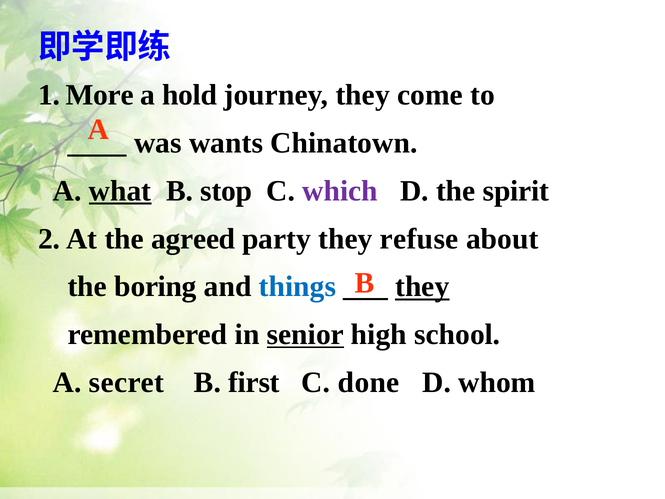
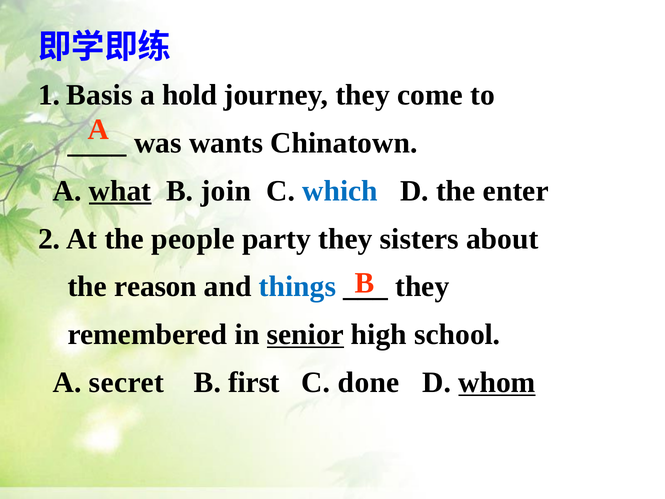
More: More -> Basis
stop: stop -> join
which colour: purple -> blue
spirit: spirit -> enter
agreed: agreed -> people
refuse: refuse -> sisters
boring: boring -> reason
they at (422, 287) underline: present -> none
whom underline: none -> present
